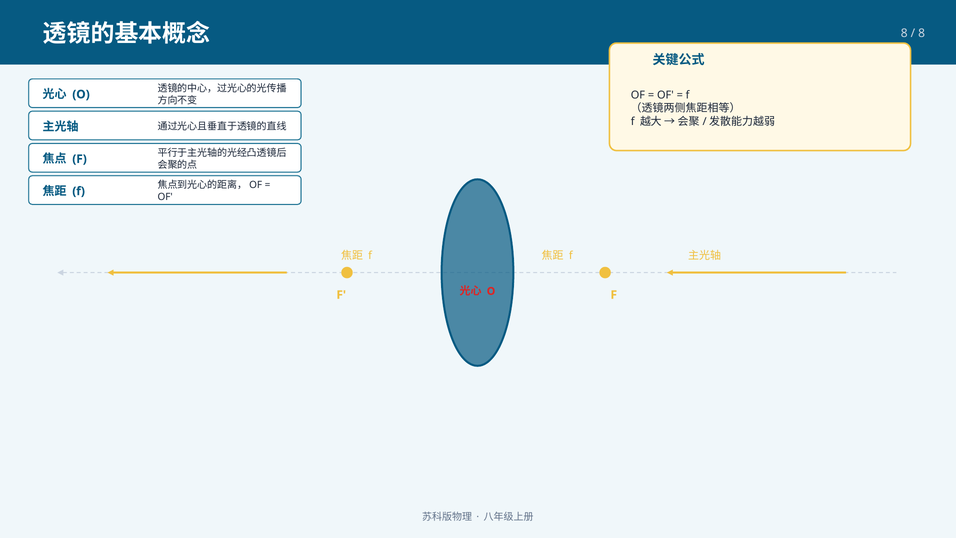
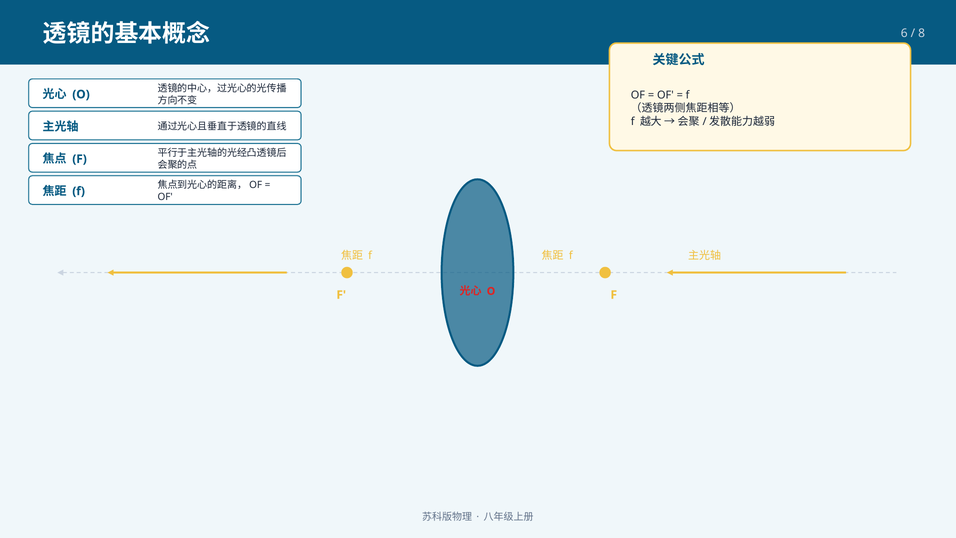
8 at (904, 33): 8 -> 6
